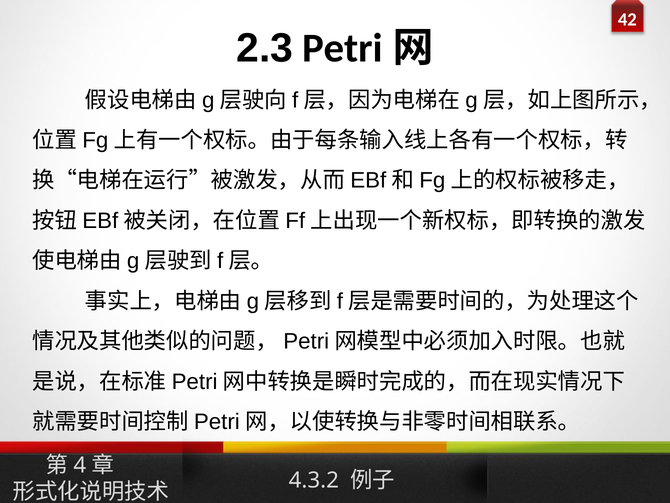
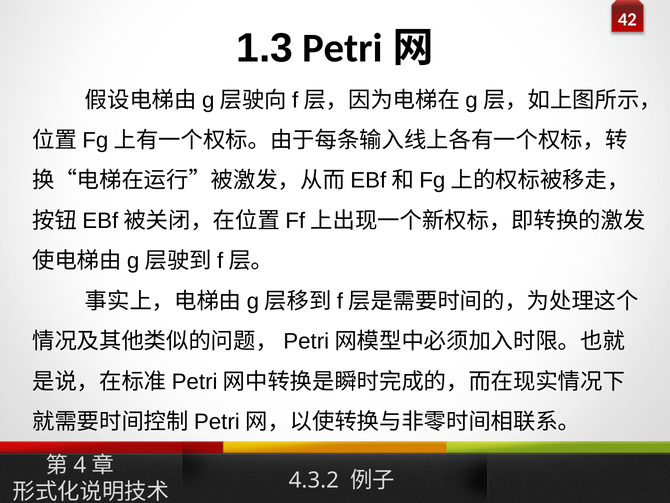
2.3: 2.3 -> 1.3
